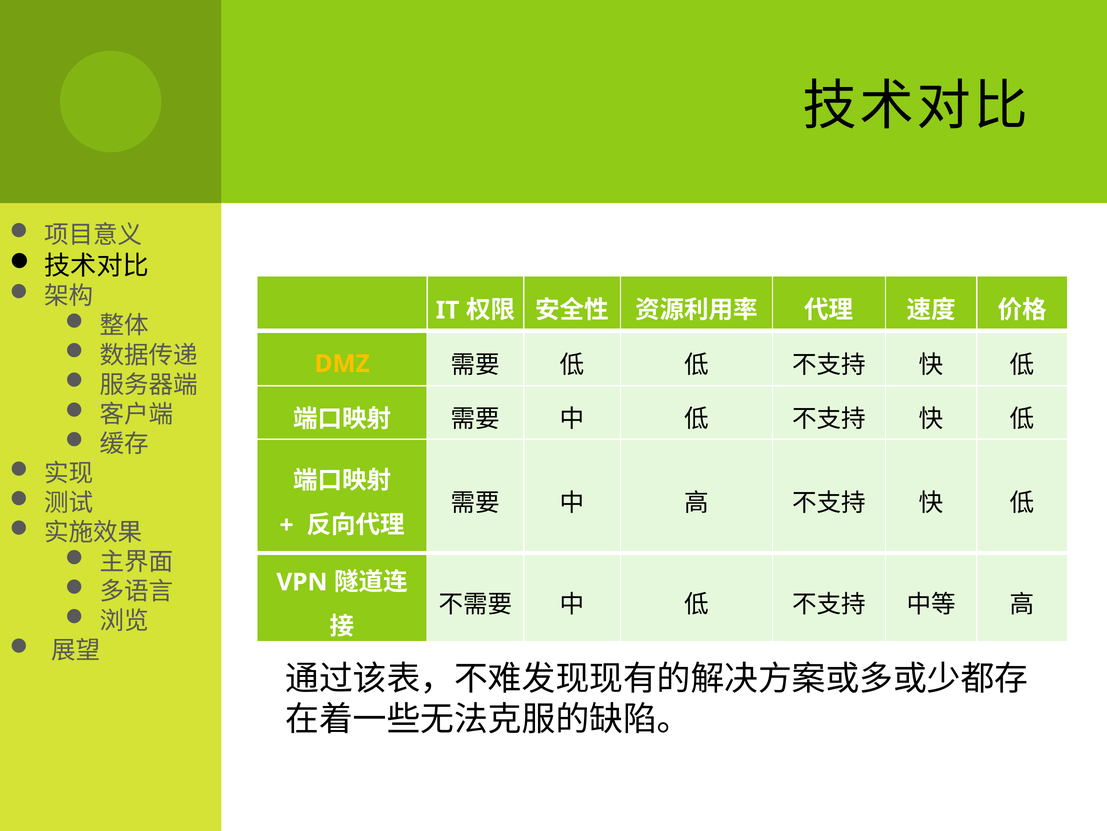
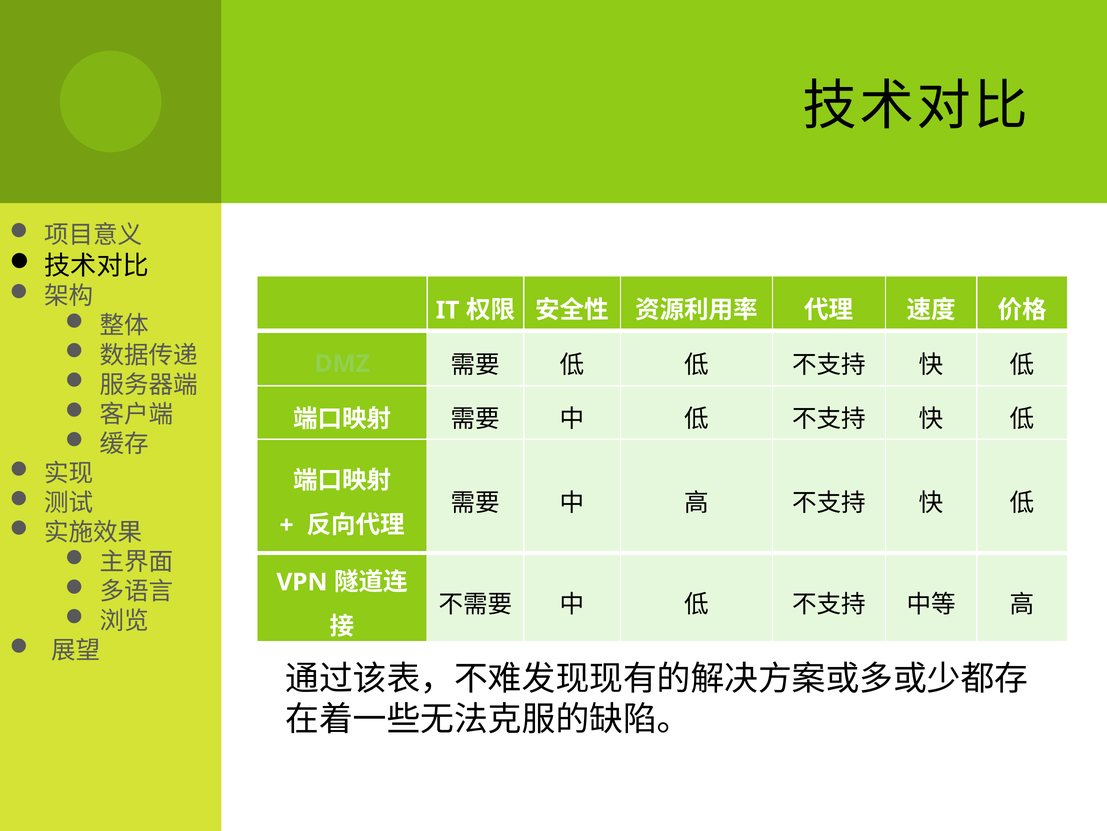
DMZ colour: yellow -> light green
